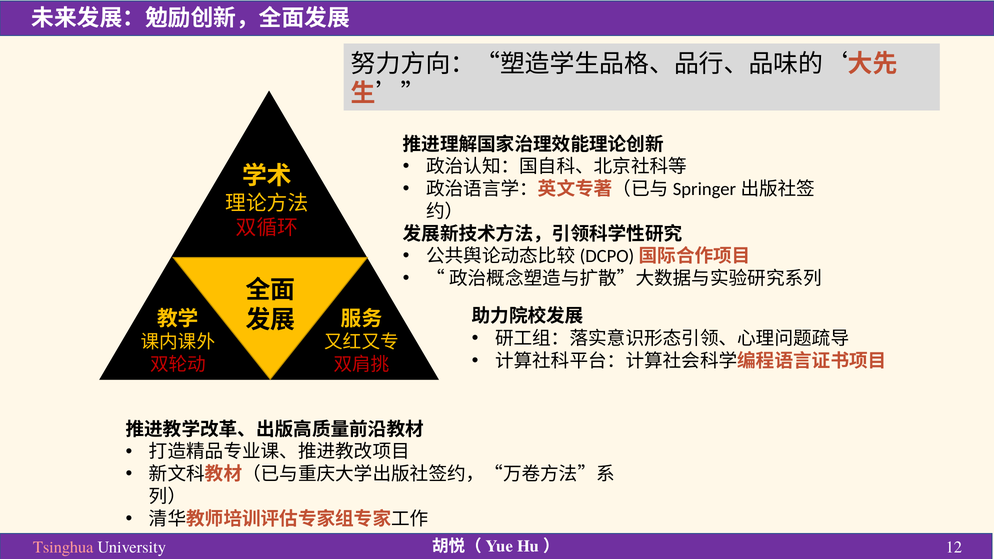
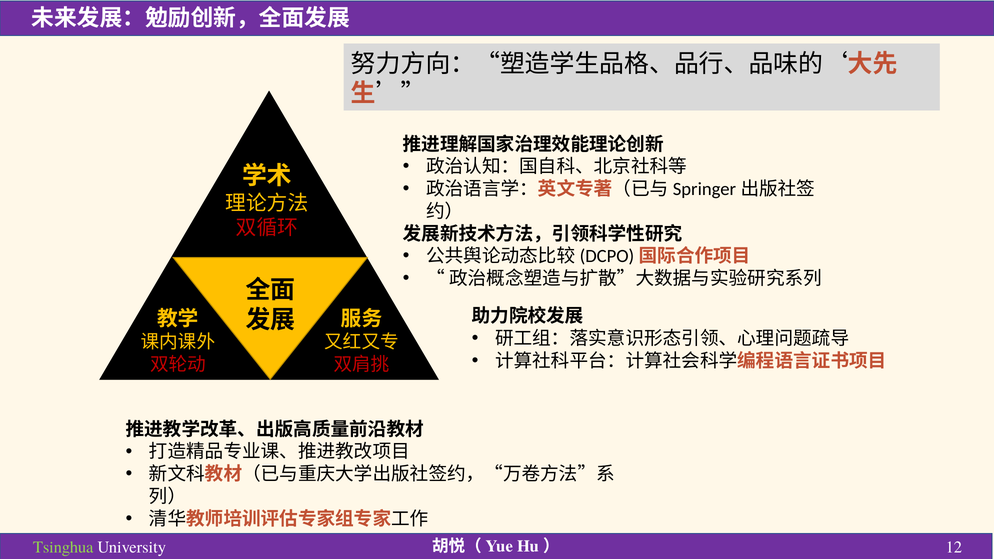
Tsinghua colour: pink -> light green
